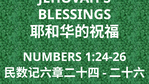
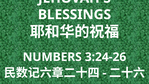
1:24-26: 1:24-26 -> 3:24-26
